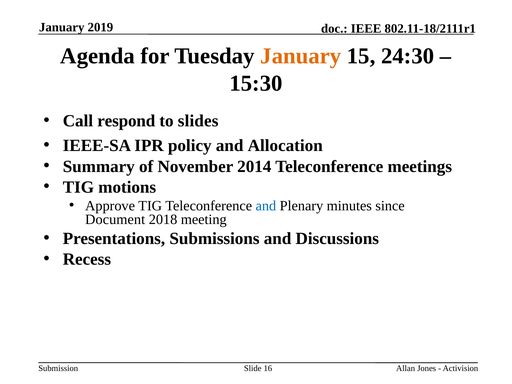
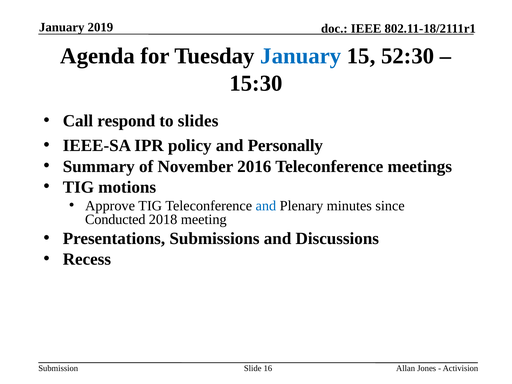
January at (301, 56) colour: orange -> blue
24:30: 24:30 -> 52:30
Allocation: Allocation -> Personally
2014: 2014 -> 2016
Document: Document -> Conducted
